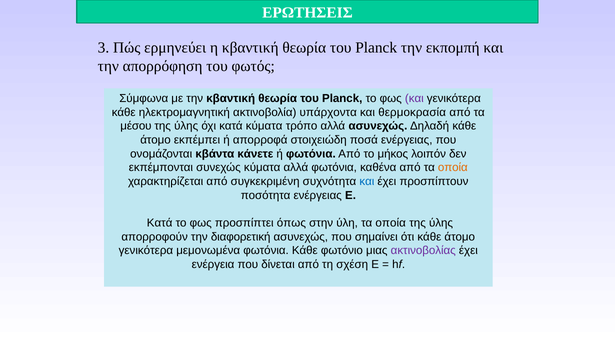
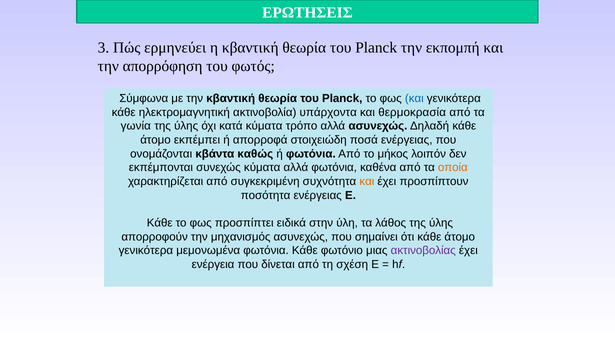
και at (414, 98) colour: purple -> blue
μέσου: μέσου -> γωνία
κάνετε: κάνετε -> καθώς
και at (367, 181) colour: blue -> orange
Κατά at (160, 223): Κατά -> Κάθε
όπως: όπως -> ειδικά
ύλη τα οποία: οποία -> λάθος
διαφορετική: διαφορετική -> μηχανισμός
